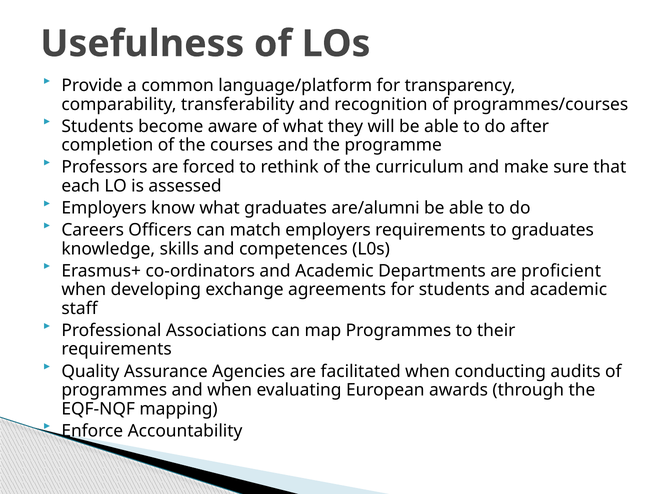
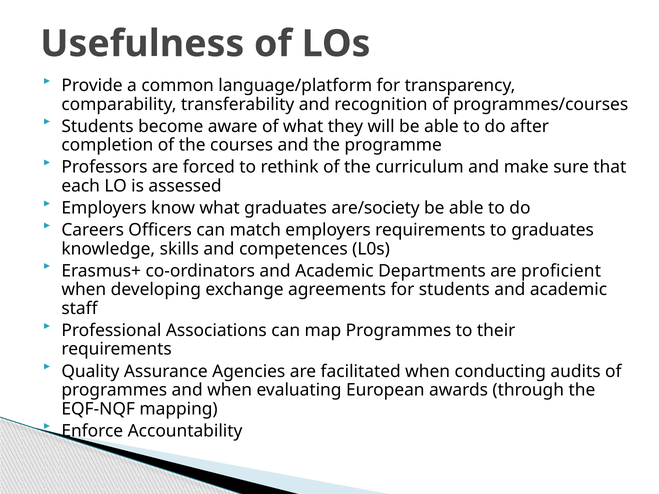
are/alumni: are/alumni -> are/society
